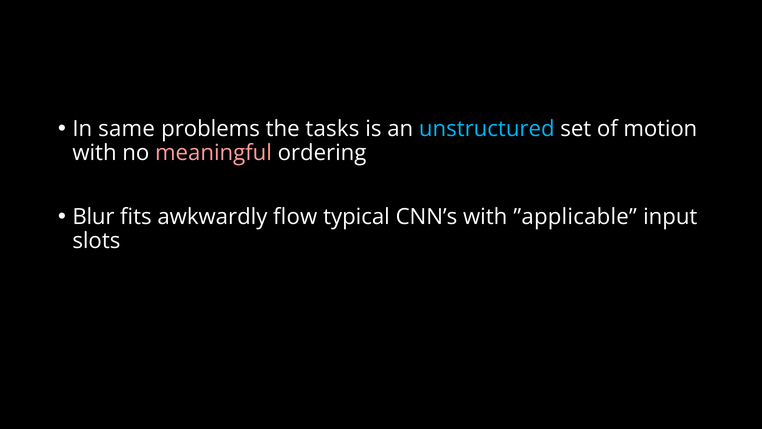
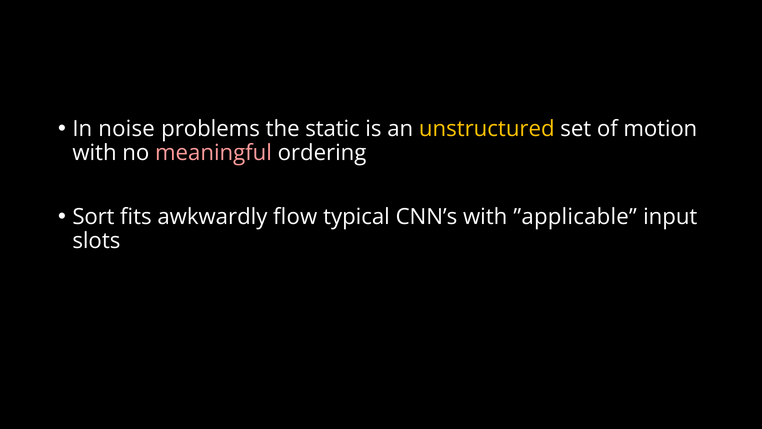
same: same -> noise
tasks: tasks -> static
unstructured colour: light blue -> yellow
Blur: Blur -> Sort
